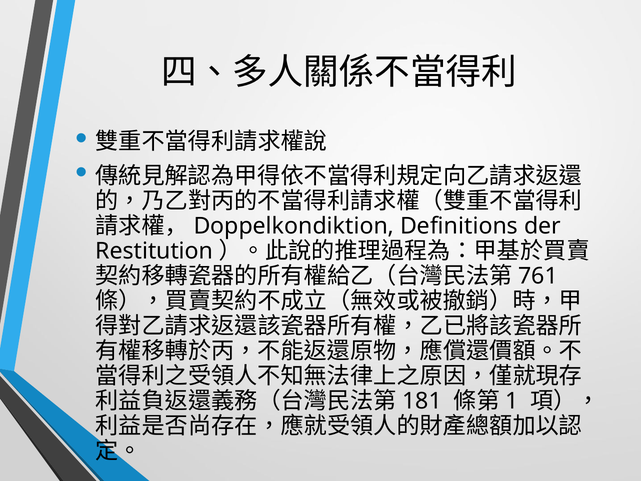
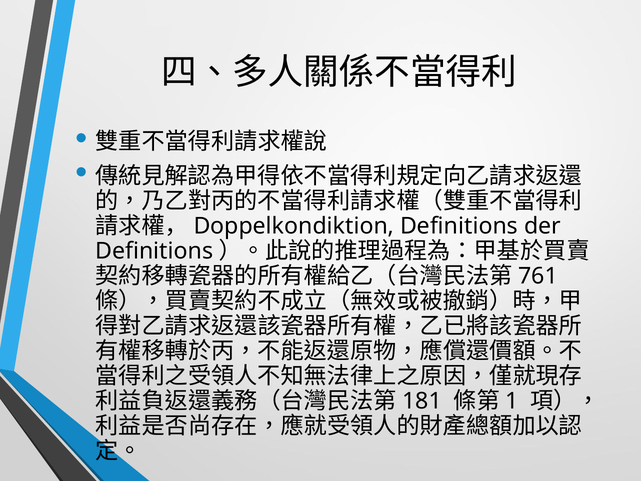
Restitution at (154, 251): Restitution -> Definitions
